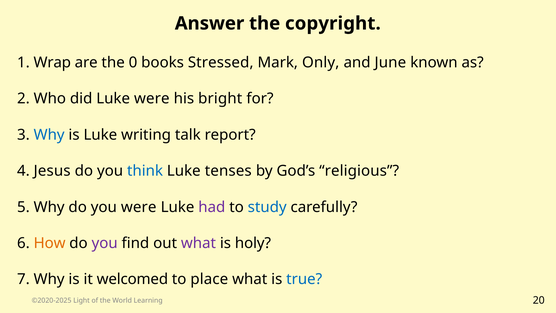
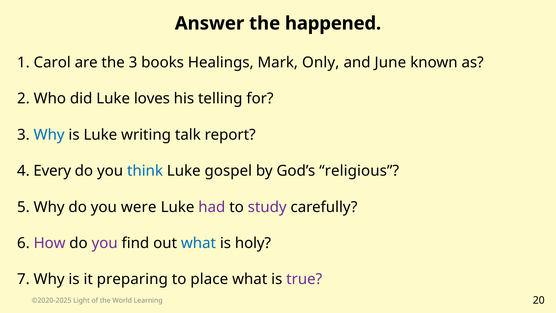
copyright: copyright -> happened
Wrap: Wrap -> Carol
the 0: 0 -> 3
Stressed: Stressed -> Healings
Luke were: were -> loves
bright: bright -> telling
Jesus: Jesus -> Every
tenses: tenses -> gospel
study colour: blue -> purple
How colour: orange -> purple
what at (198, 243) colour: purple -> blue
welcomed: welcomed -> preparing
true colour: blue -> purple
